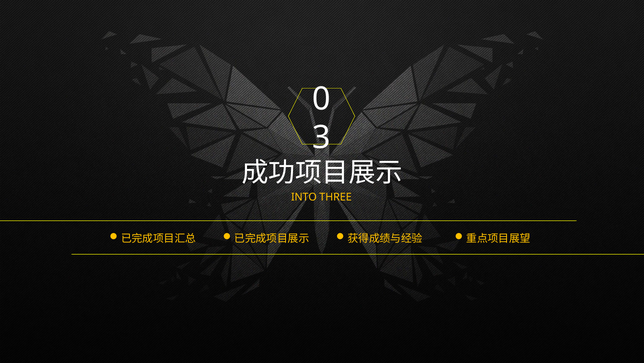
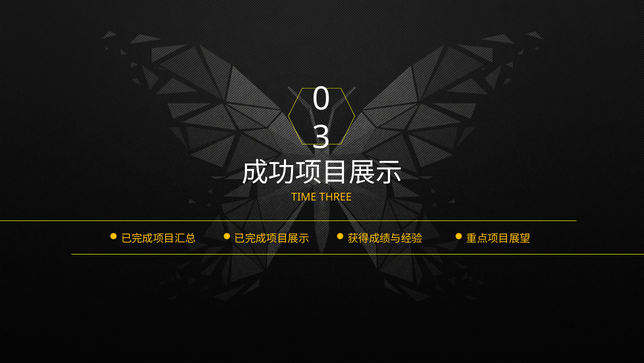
INTO: INTO -> TIME
